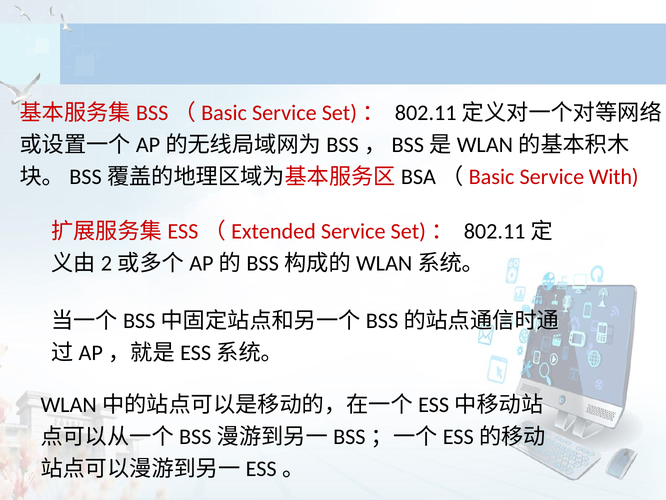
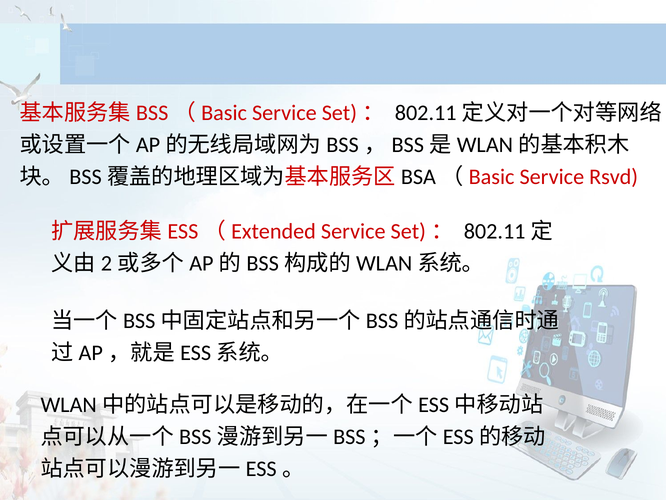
With: With -> Rsvd
